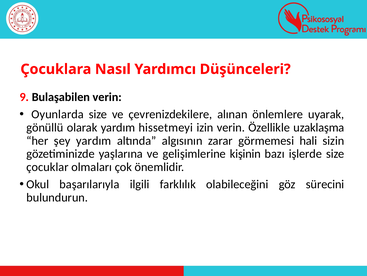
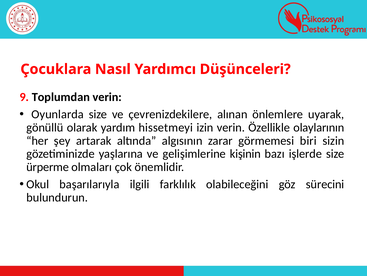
Bulaşabilen: Bulaşabilen -> Toplumdan
uzaklaşma: uzaklaşma -> olaylarının
şey yardım: yardım -> artarak
hali: hali -> biri
çocuklar: çocuklar -> ürperme
